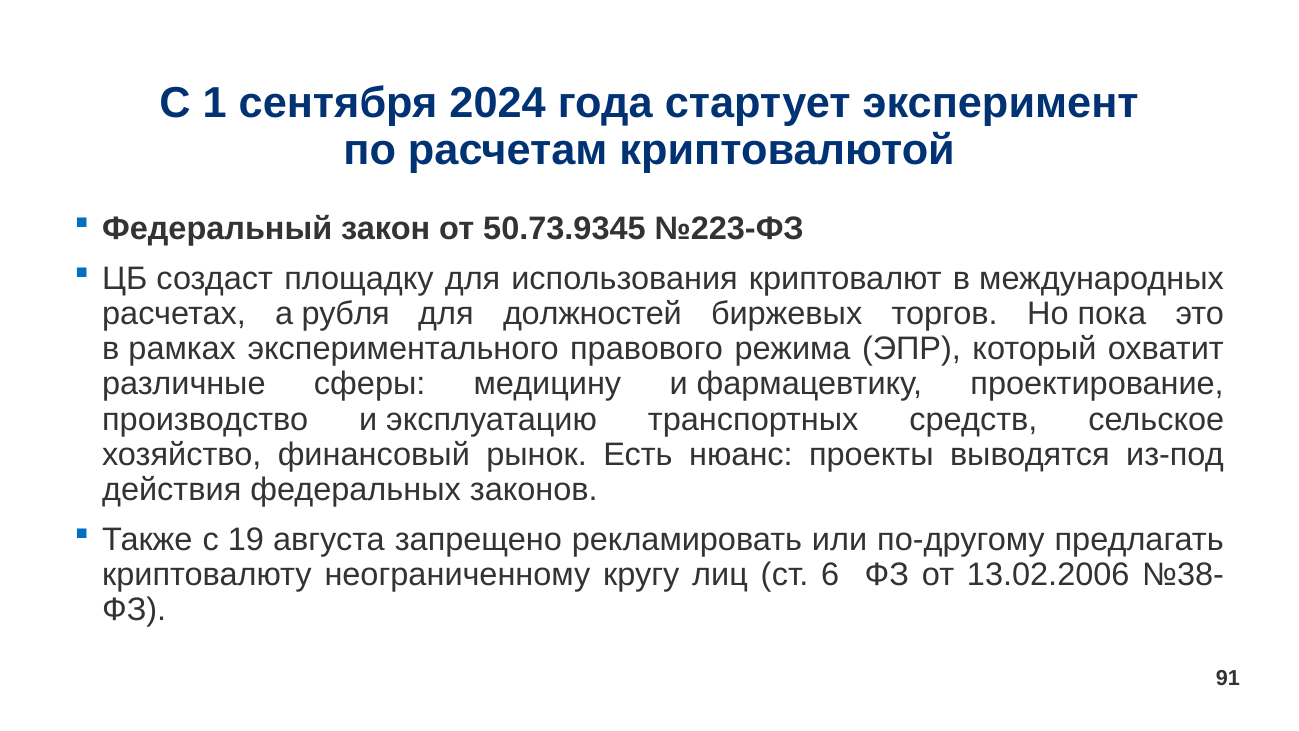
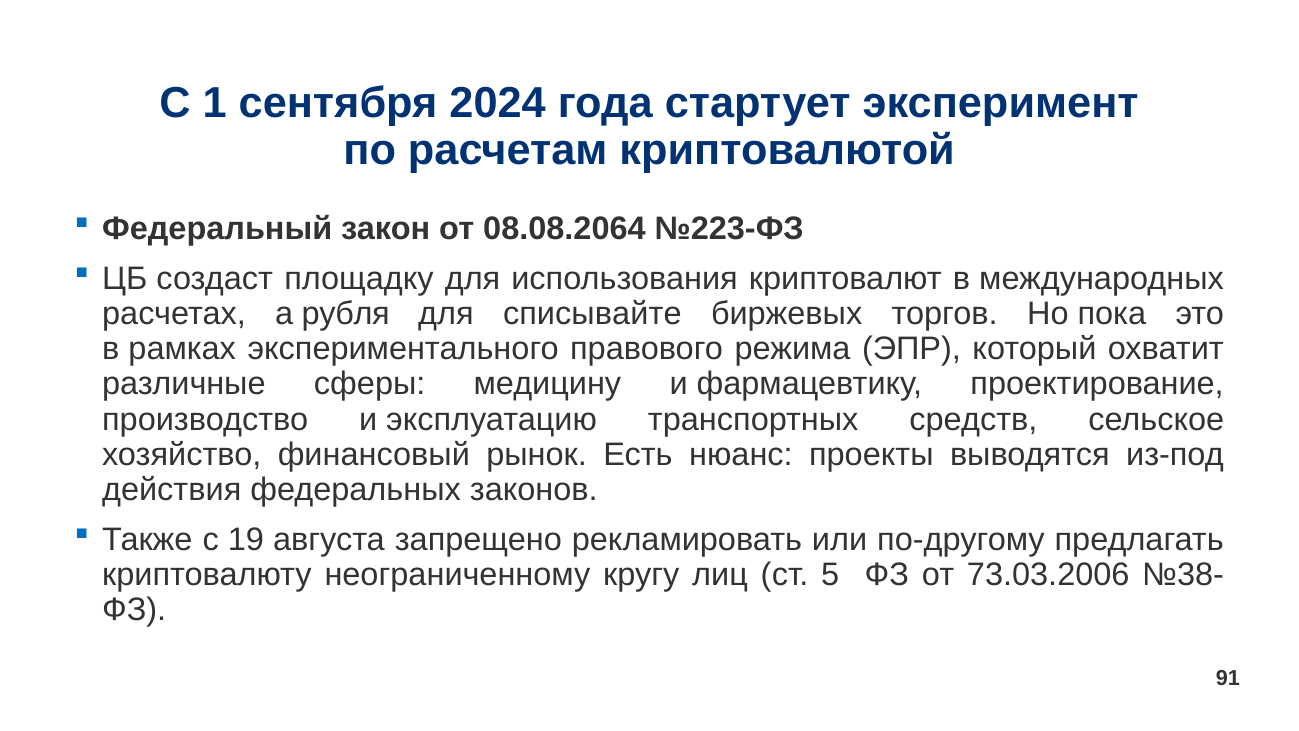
50.73.9345: 50.73.9345 -> 08.08.2064
должностей: должностей -> списывайте
6: 6 -> 5
13.02.2006: 13.02.2006 -> 73.03.2006
